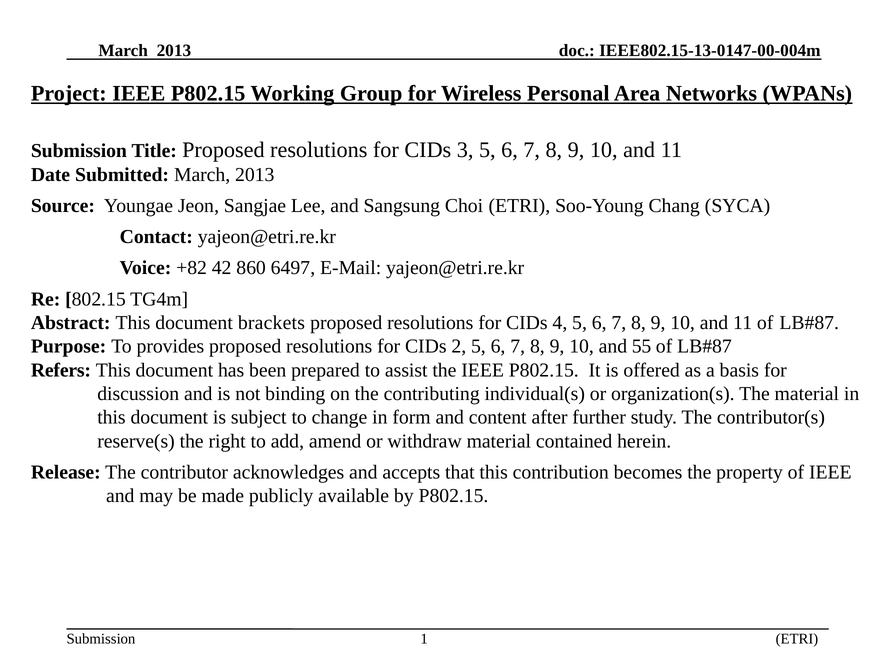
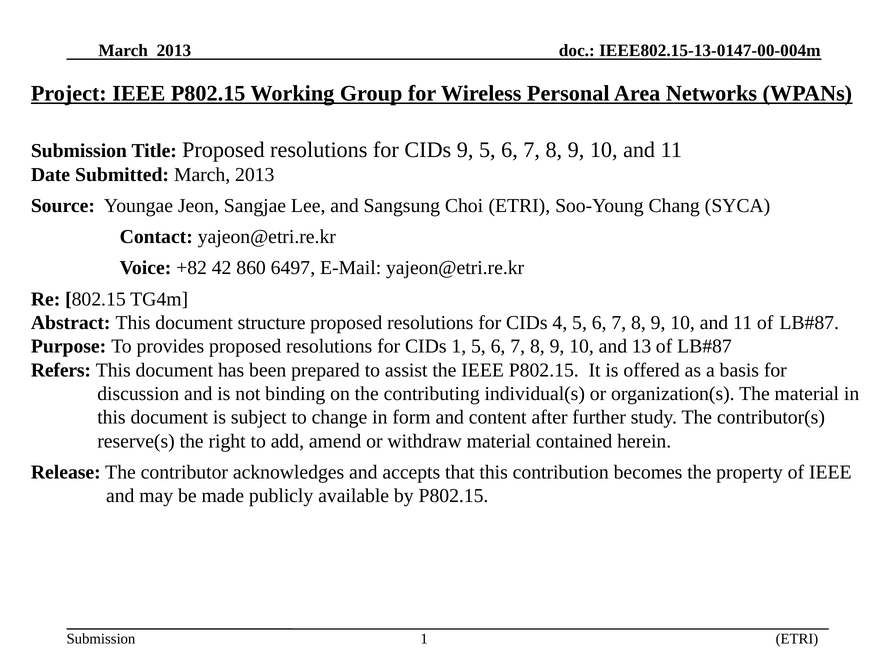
CIDs 3: 3 -> 9
brackets: brackets -> structure
CIDs 2: 2 -> 1
55: 55 -> 13
